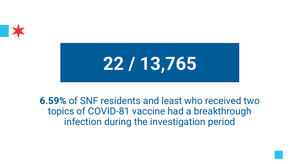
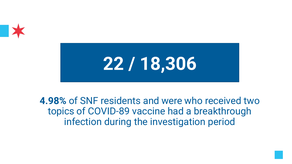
13,765: 13,765 -> 18,306
6.59%: 6.59% -> 4.98%
least: least -> were
COVID-81: COVID-81 -> COVID-89
